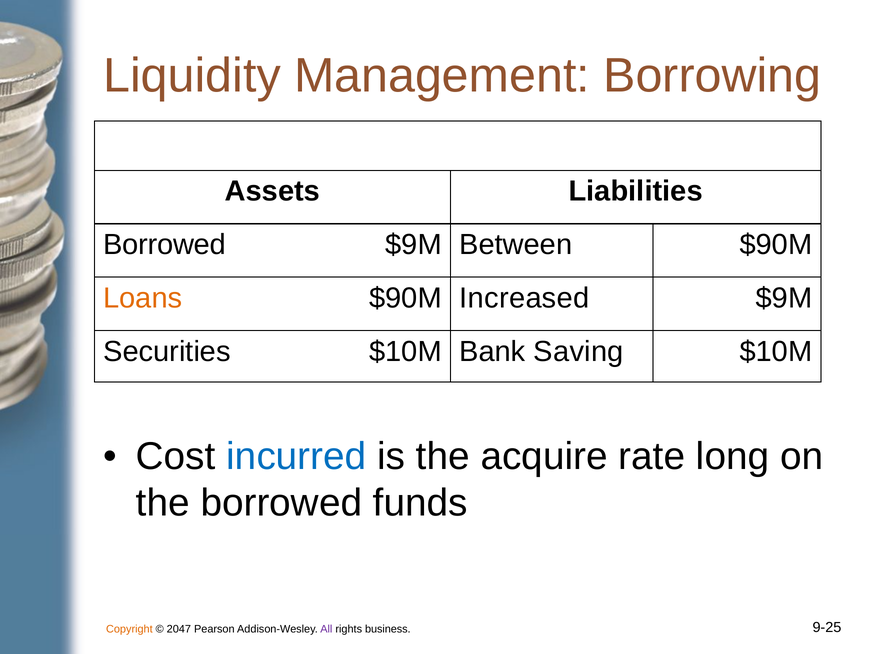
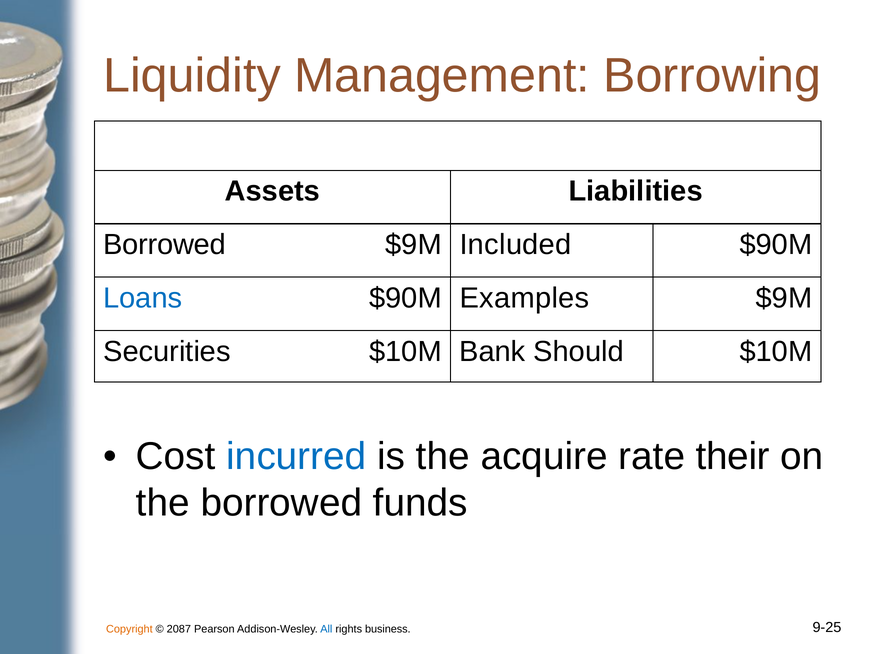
Between: Between -> Included
Loans colour: orange -> blue
Increased: Increased -> Examples
Saving: Saving -> Should
long: long -> their
2047: 2047 -> 2087
All colour: purple -> blue
